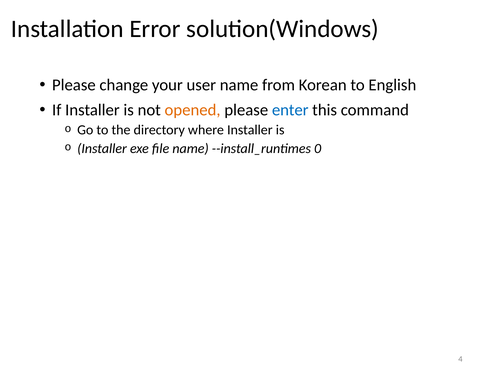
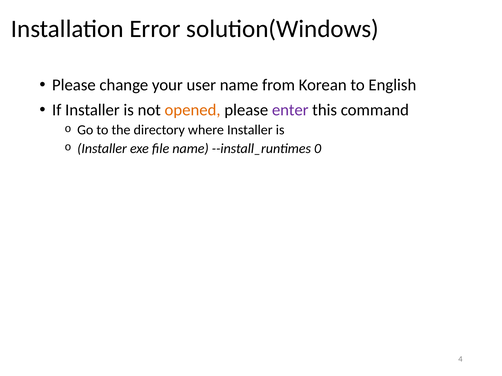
enter colour: blue -> purple
